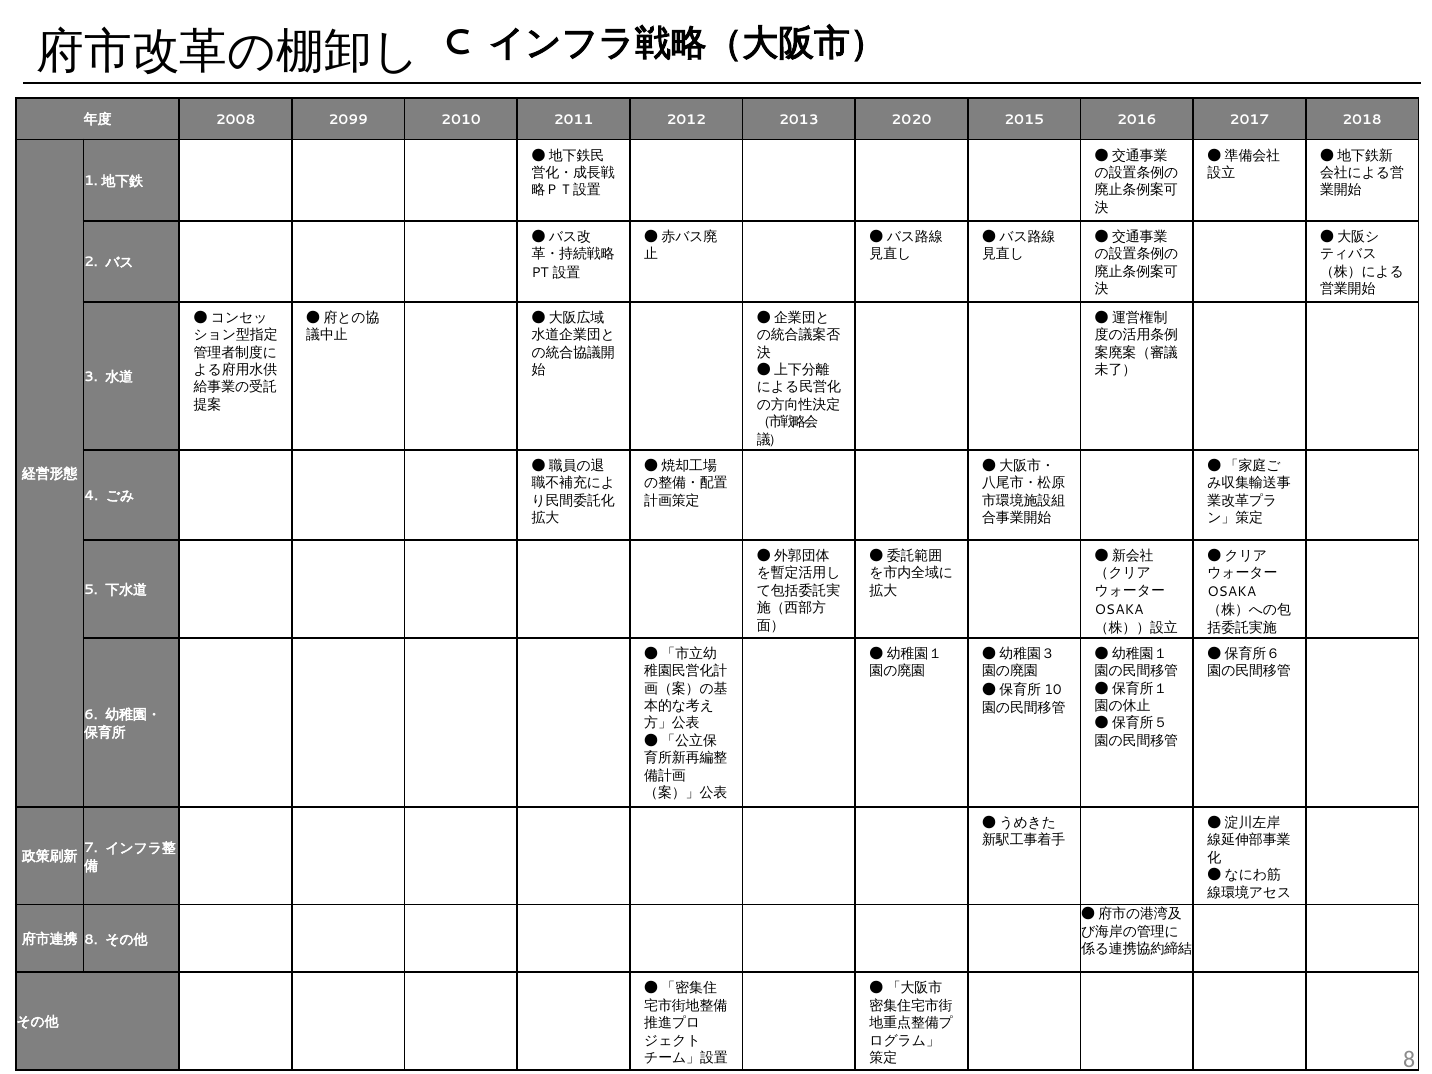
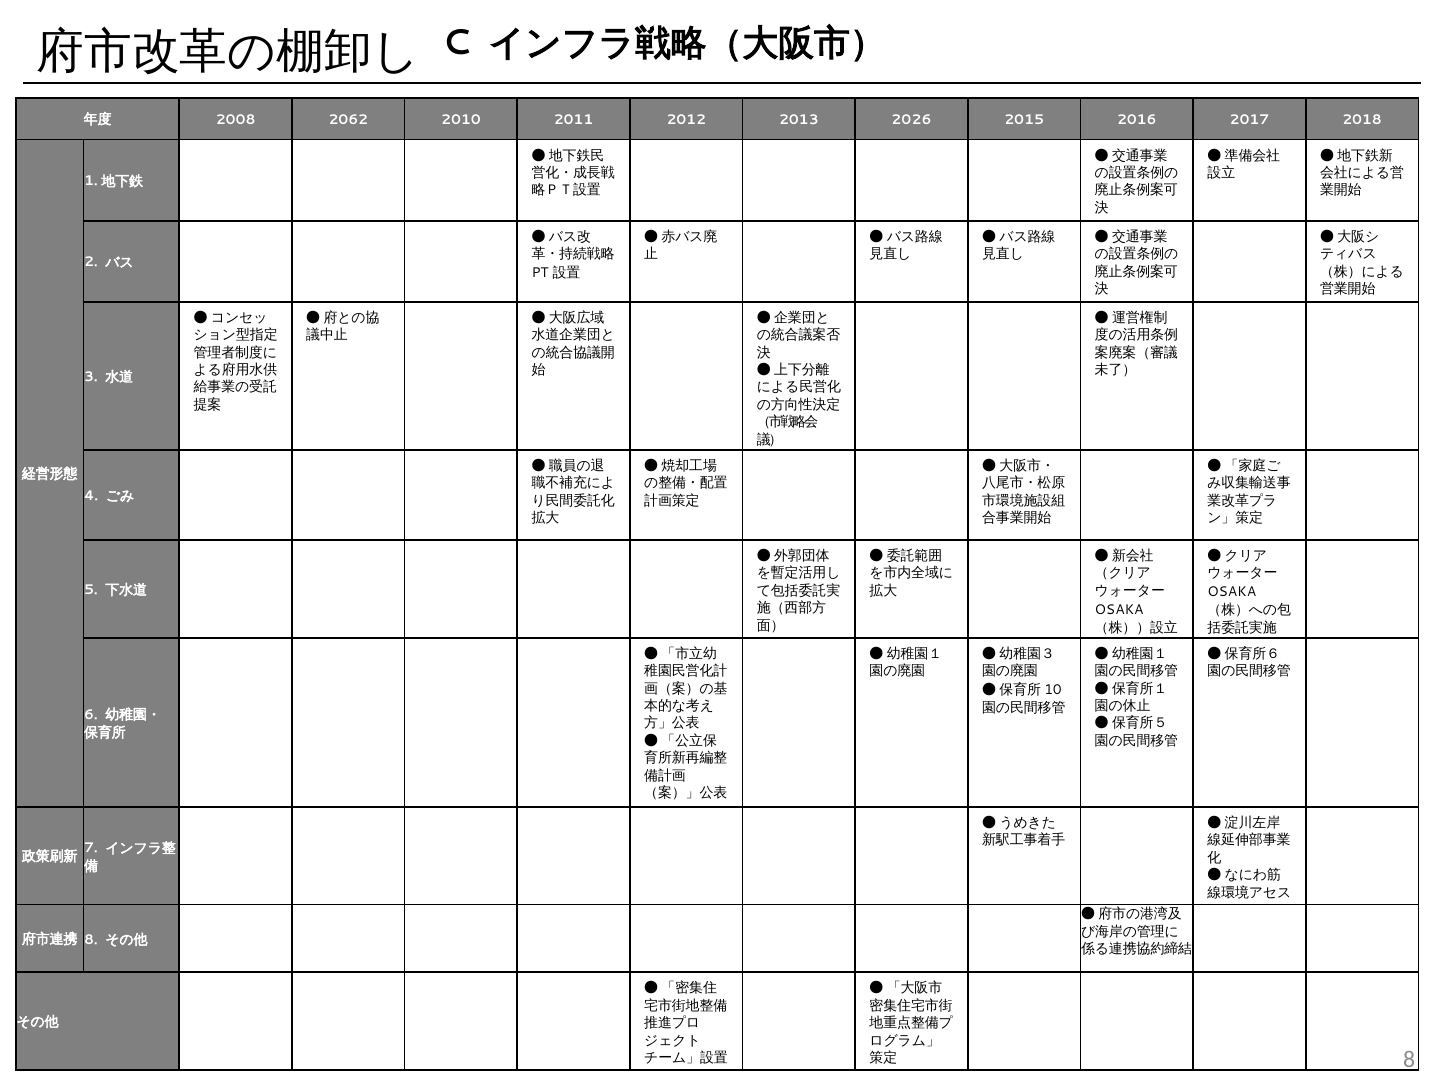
2099: 2099 -> 2062
2020: 2020 -> 2026
